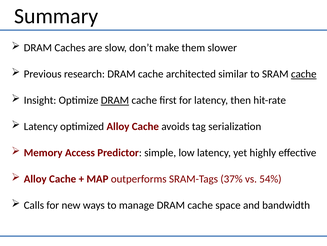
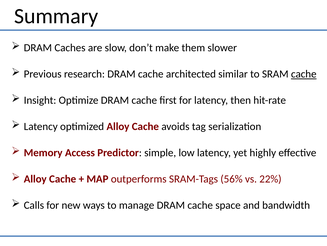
DRAM at (115, 100) underline: present -> none
37%: 37% -> 56%
54%: 54% -> 22%
